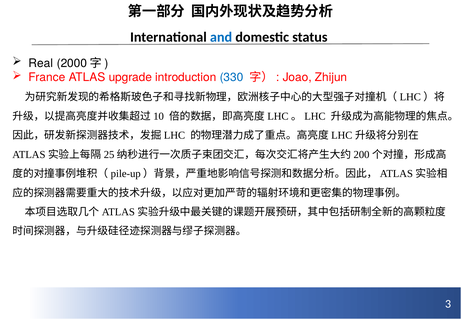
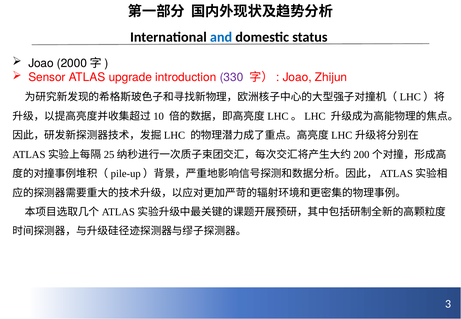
Real at (41, 63): Real -> Joao
France: France -> Sensor
330 colour: blue -> purple
